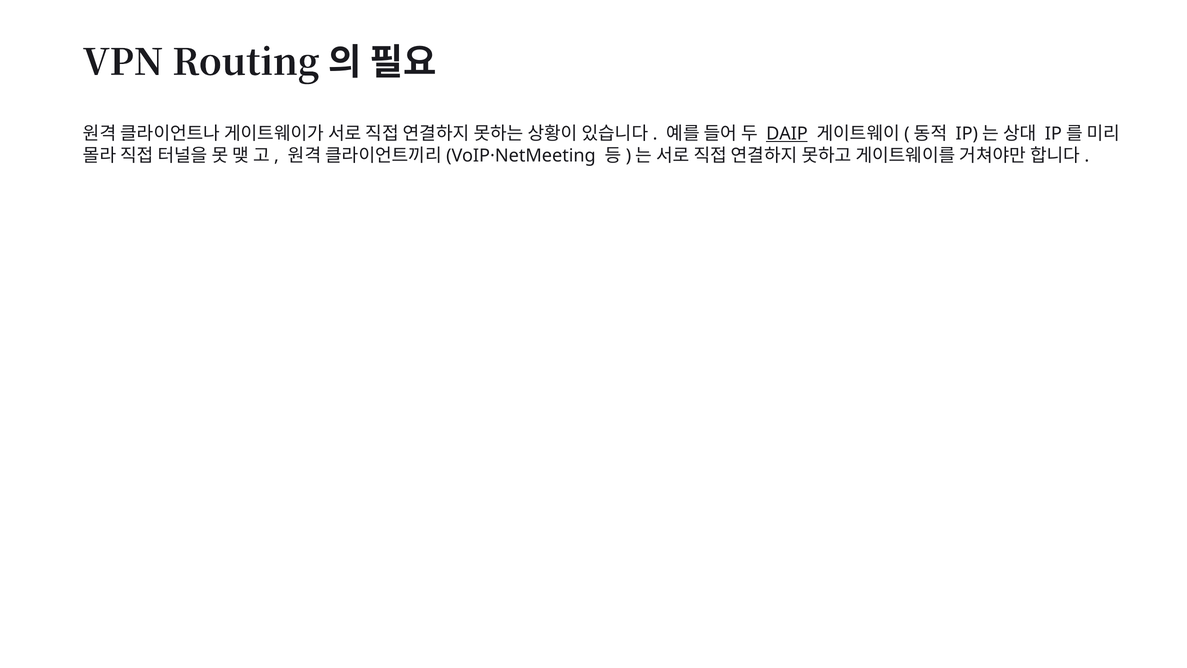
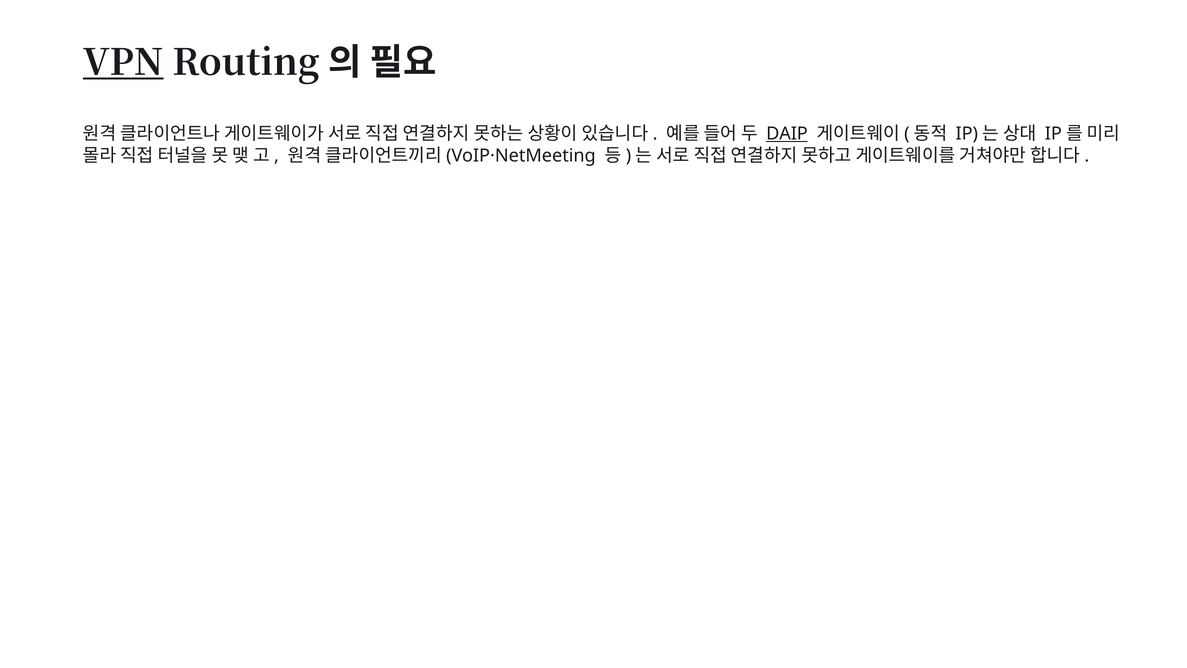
VPN underline: none -> present
